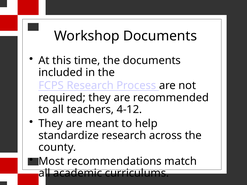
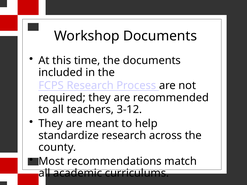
4-12: 4-12 -> 3-12
